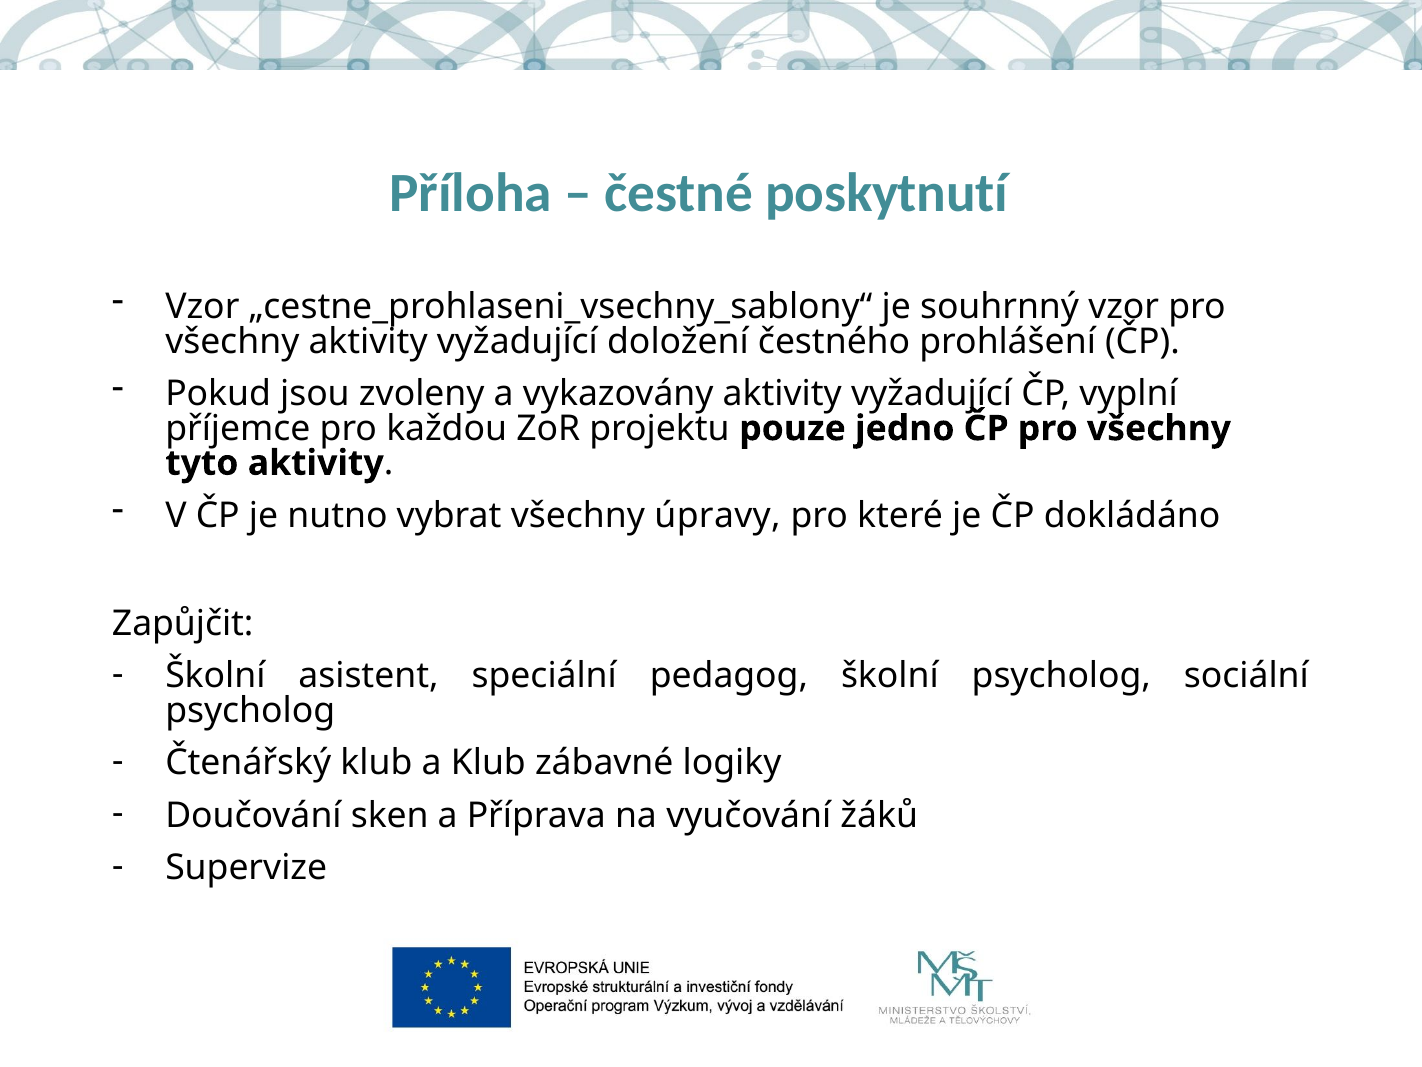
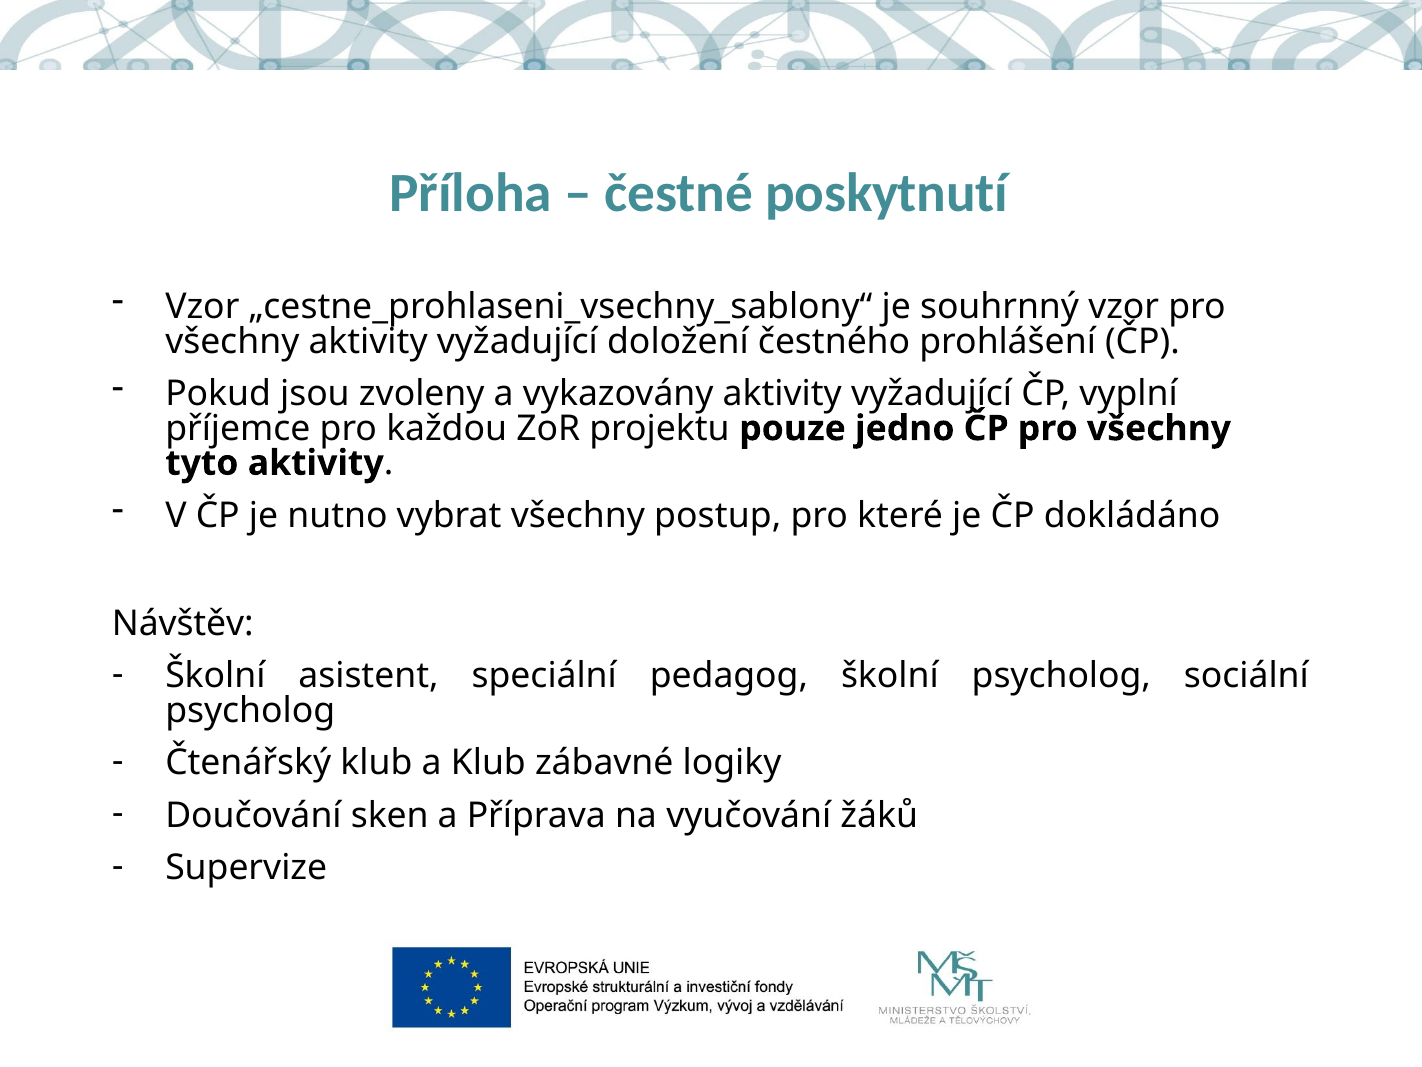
úpravy: úpravy -> postup
Zapůjčit: Zapůjčit -> Návštěv
